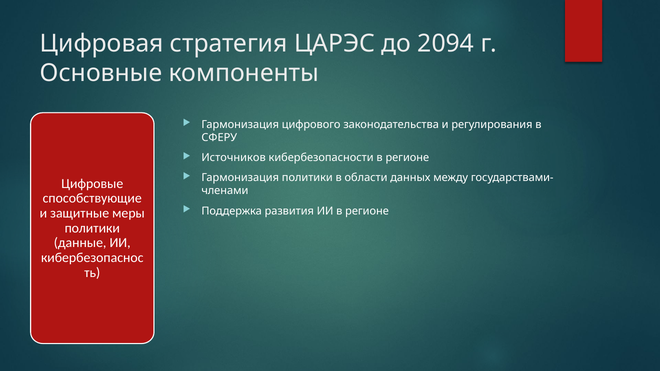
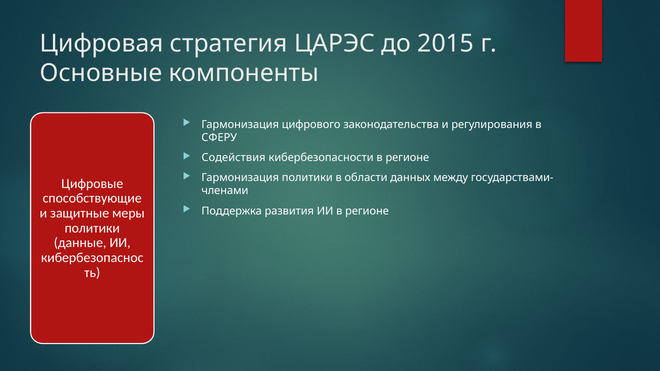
2094: 2094 -> 2015
Источников: Источников -> Содействия
